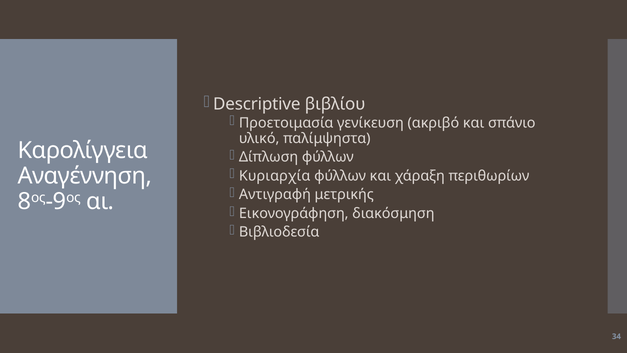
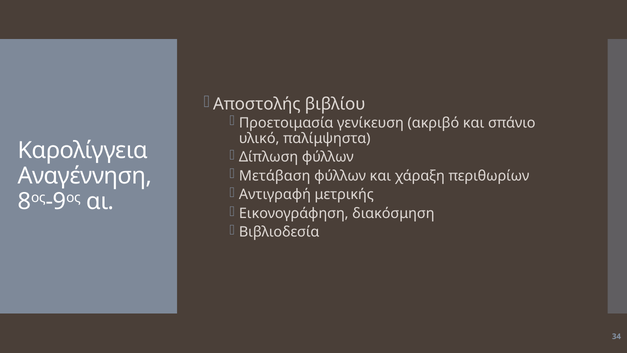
Descriptive: Descriptive -> Αποστολής
Κυριαρχία: Κυριαρχία -> Μετάβαση
